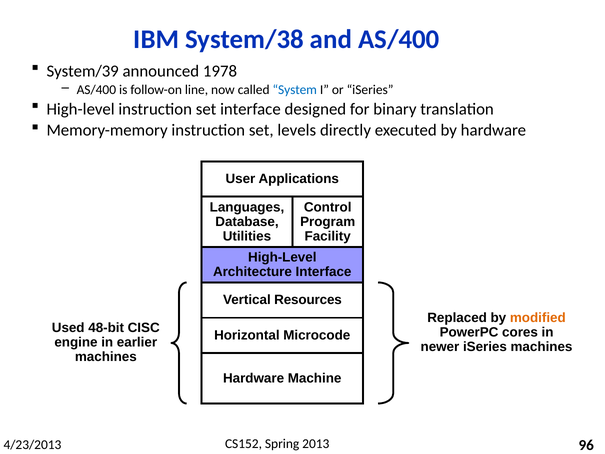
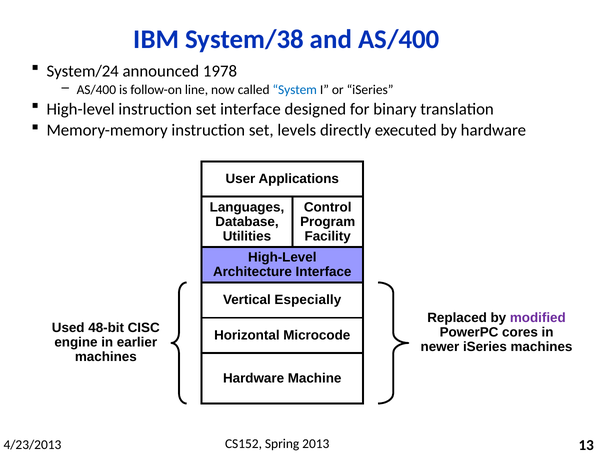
System/39: System/39 -> System/24
Resources: Resources -> Especially
modified colour: orange -> purple
96: 96 -> 13
